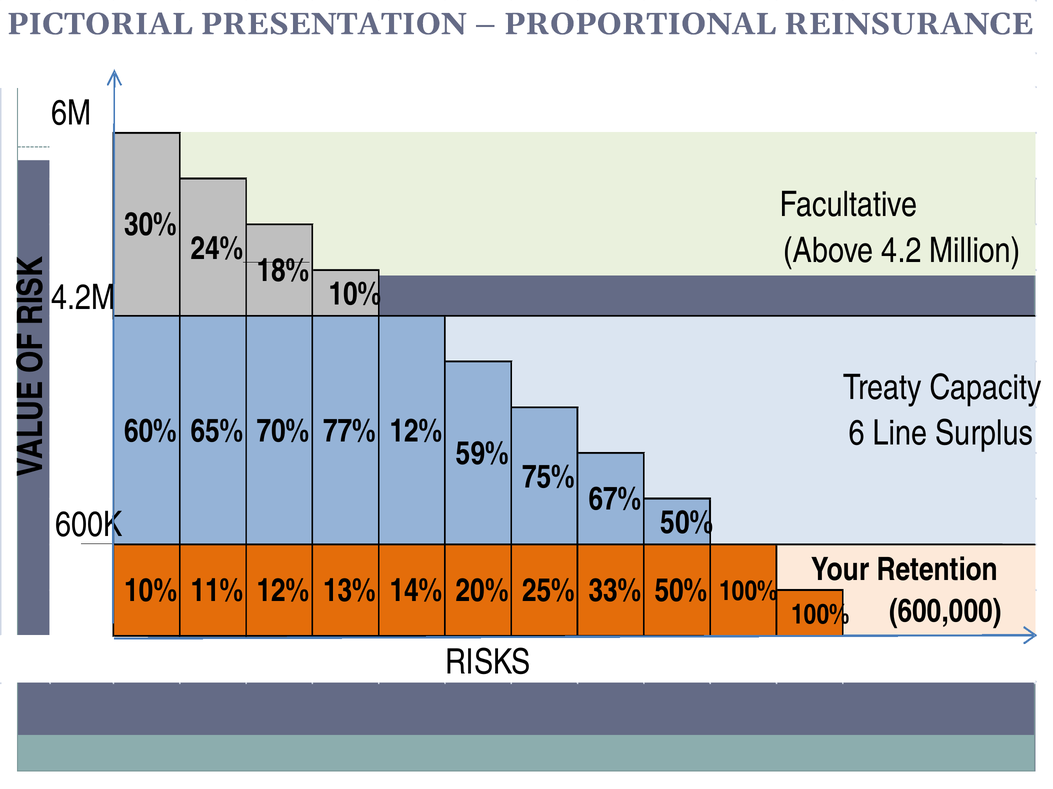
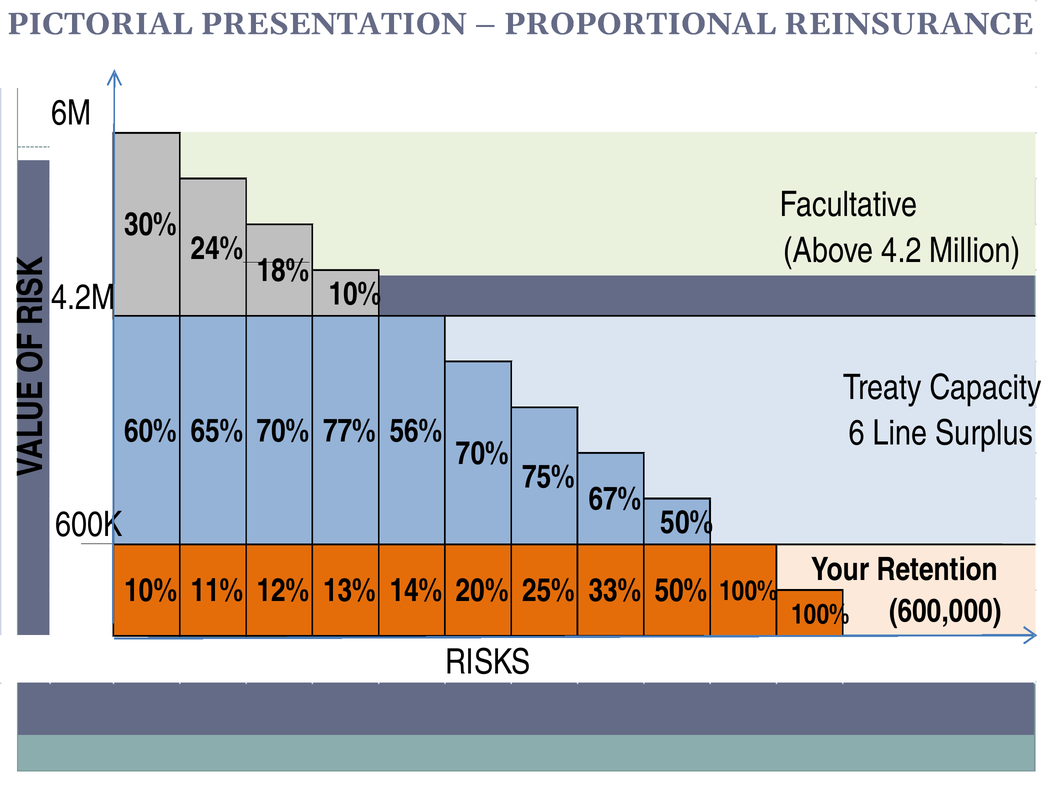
77% 12%: 12% -> 56%
59% at (482, 454): 59% -> 70%
